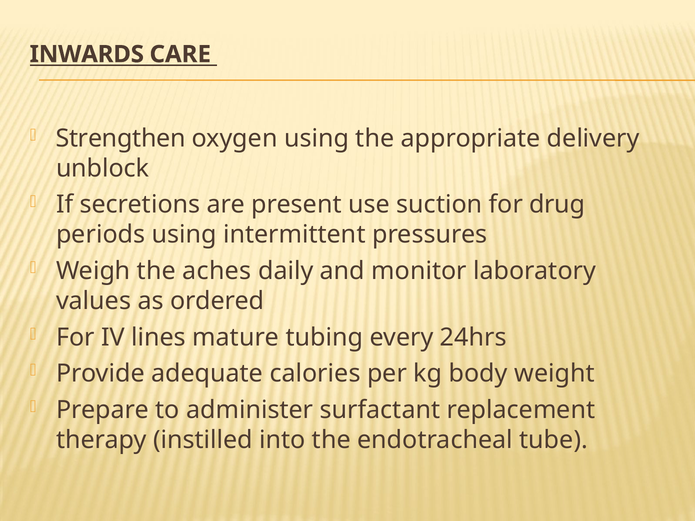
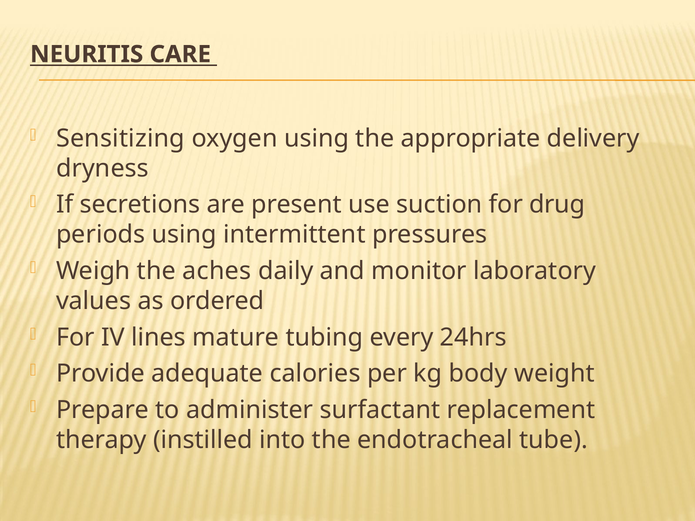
INWARDS: INWARDS -> NEURITIS
Strengthen: Strengthen -> Sensitizing
unblock: unblock -> dryness
